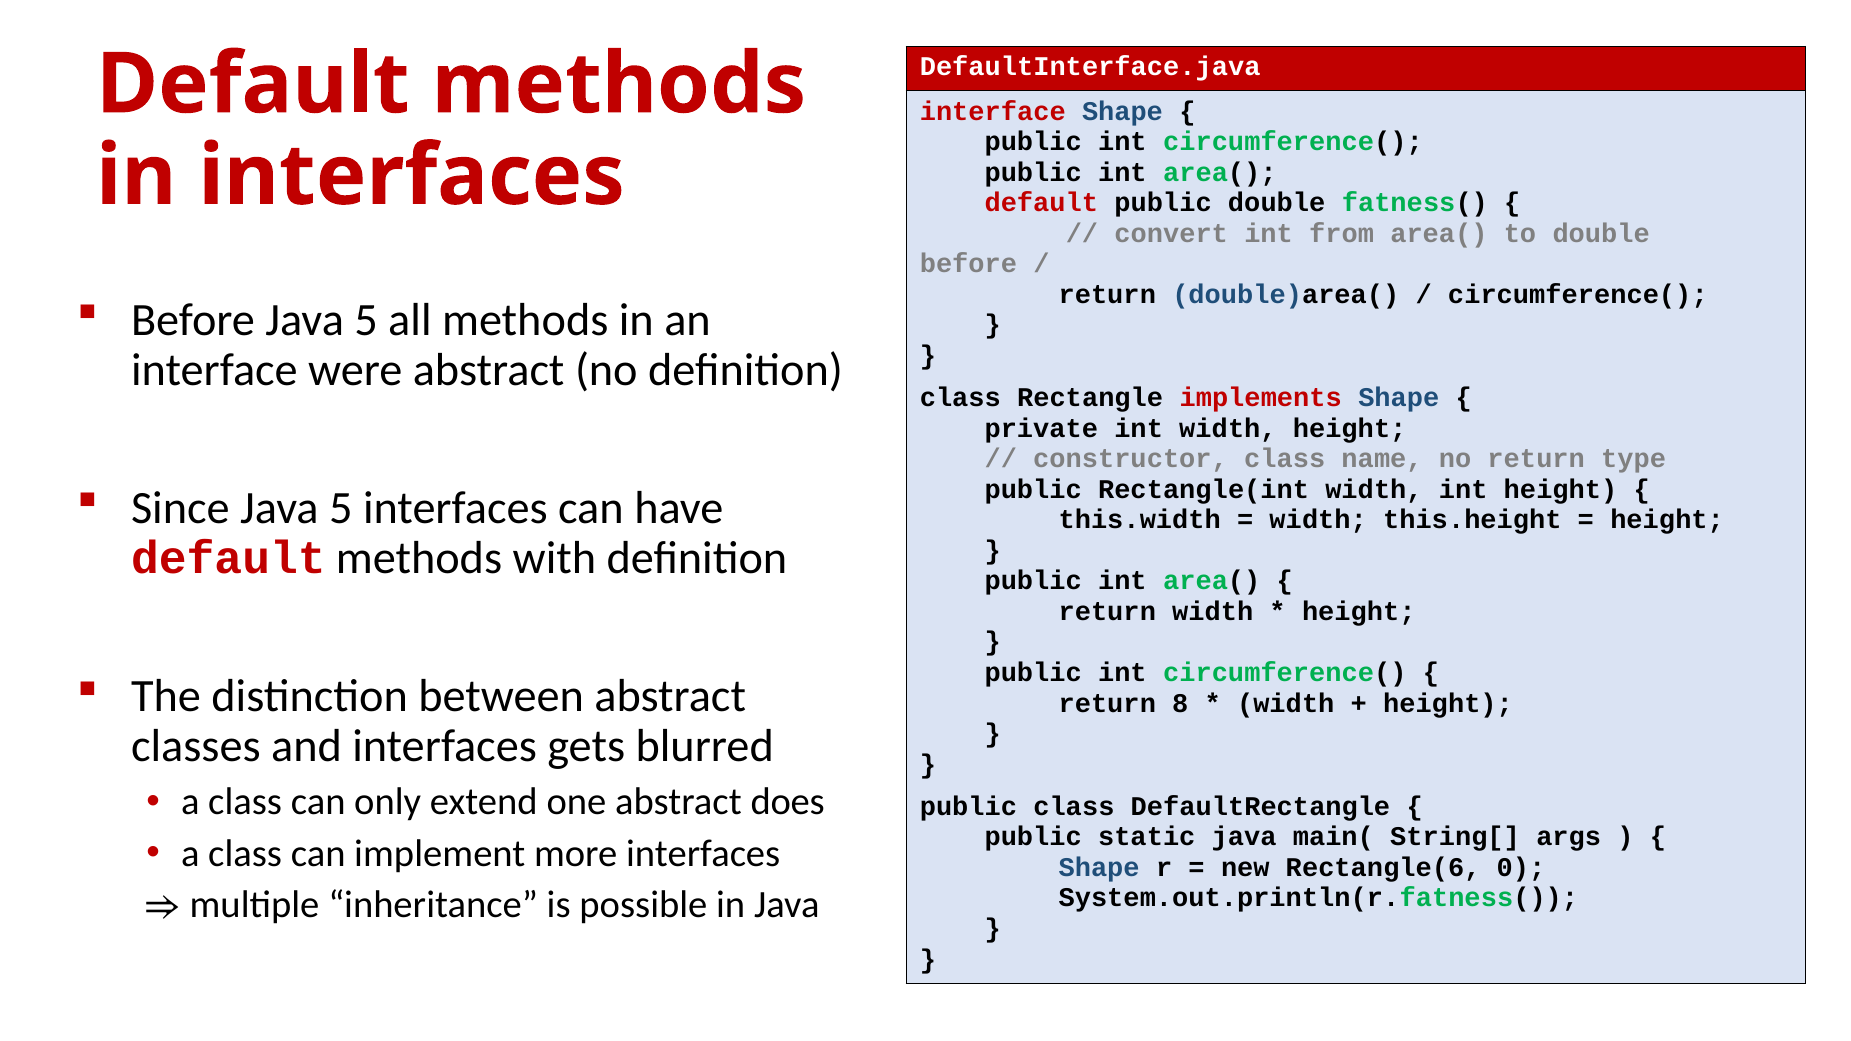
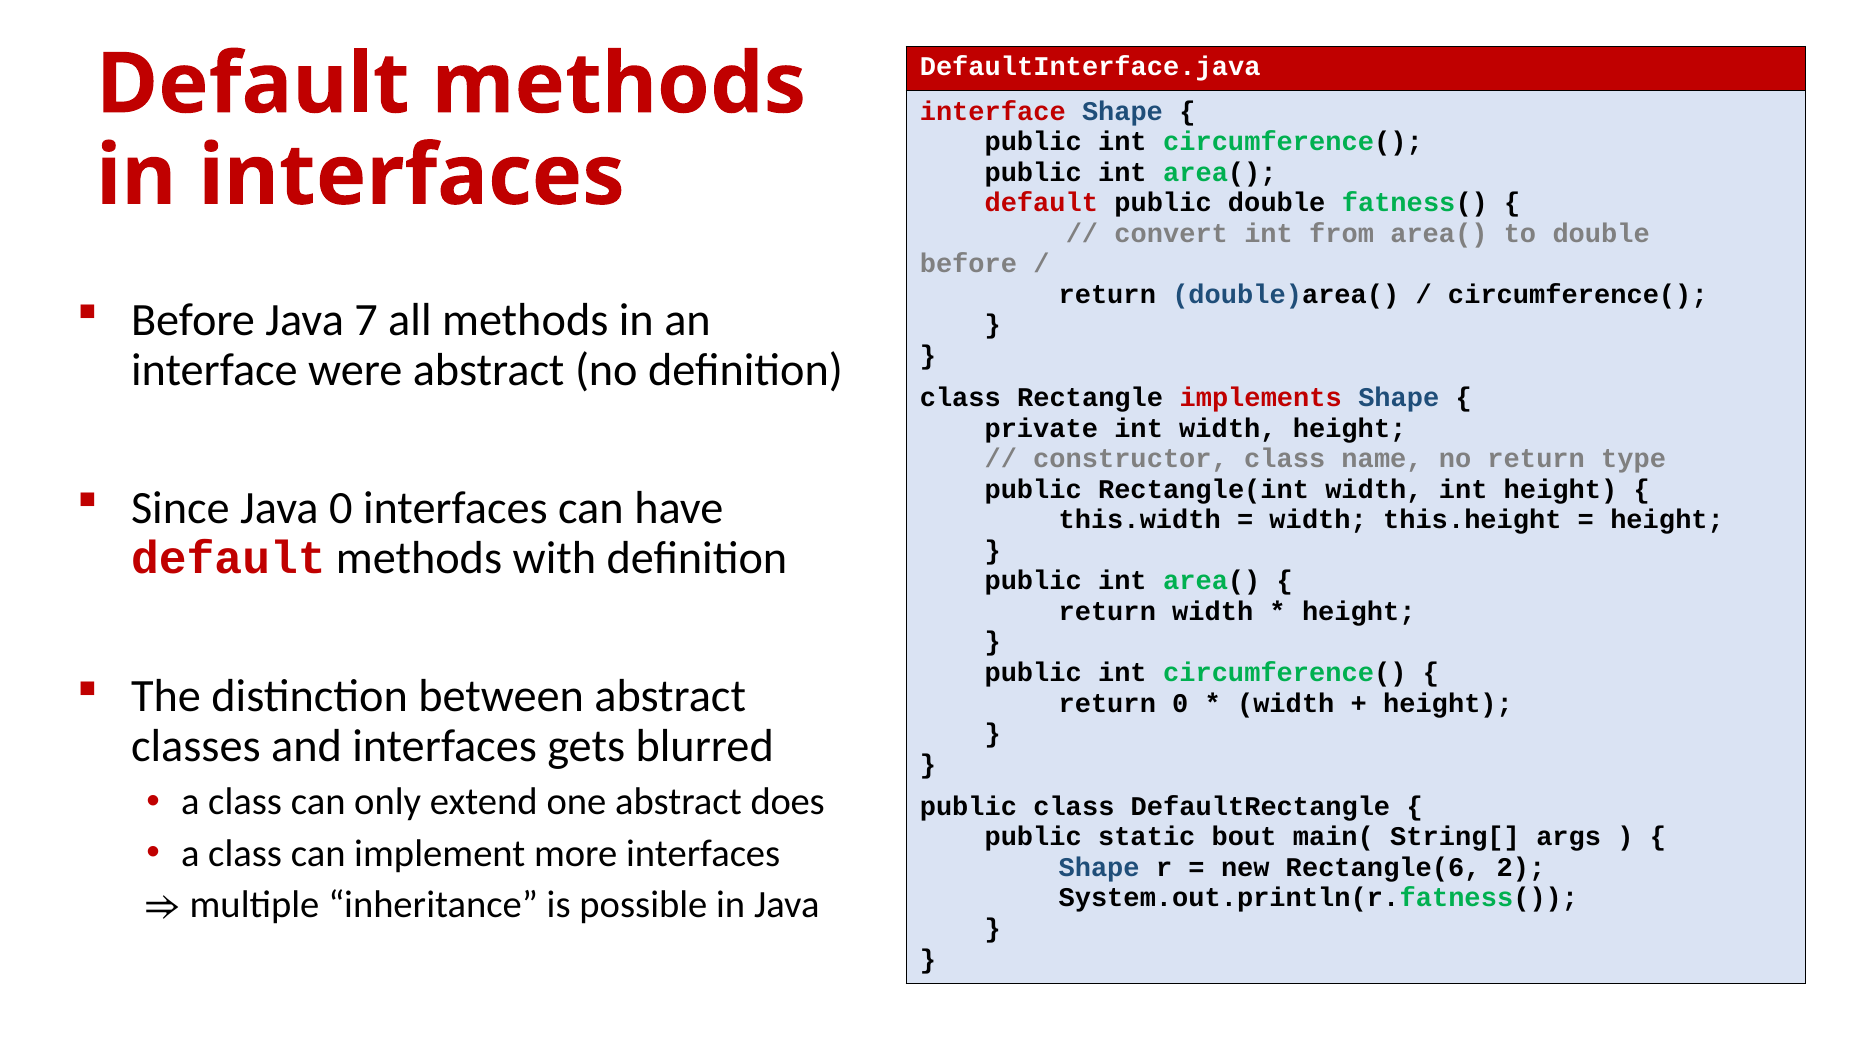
Before Java 5: 5 -> 7
Since Java 5: 5 -> 0
return 8: 8 -> 0
static java: java -> bout
0: 0 -> 2
